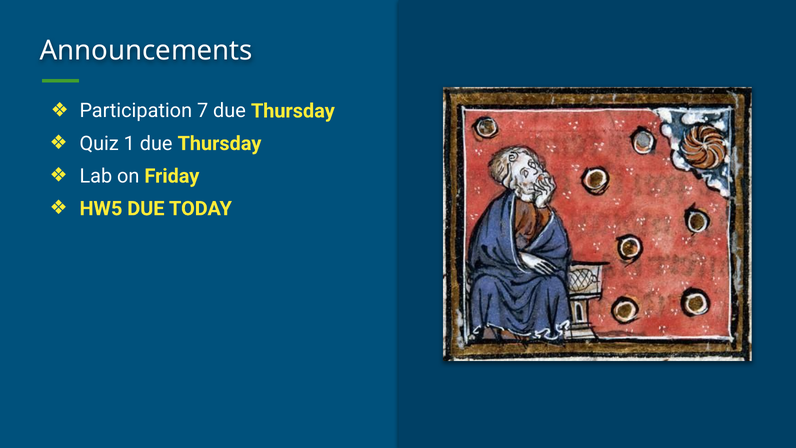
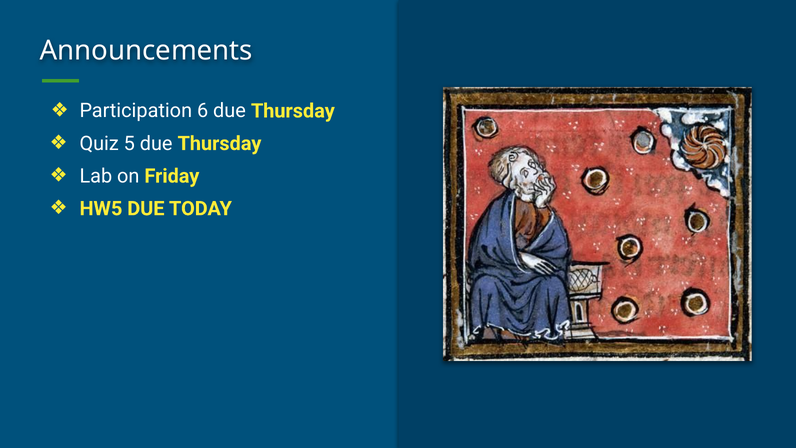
7: 7 -> 6
1: 1 -> 5
